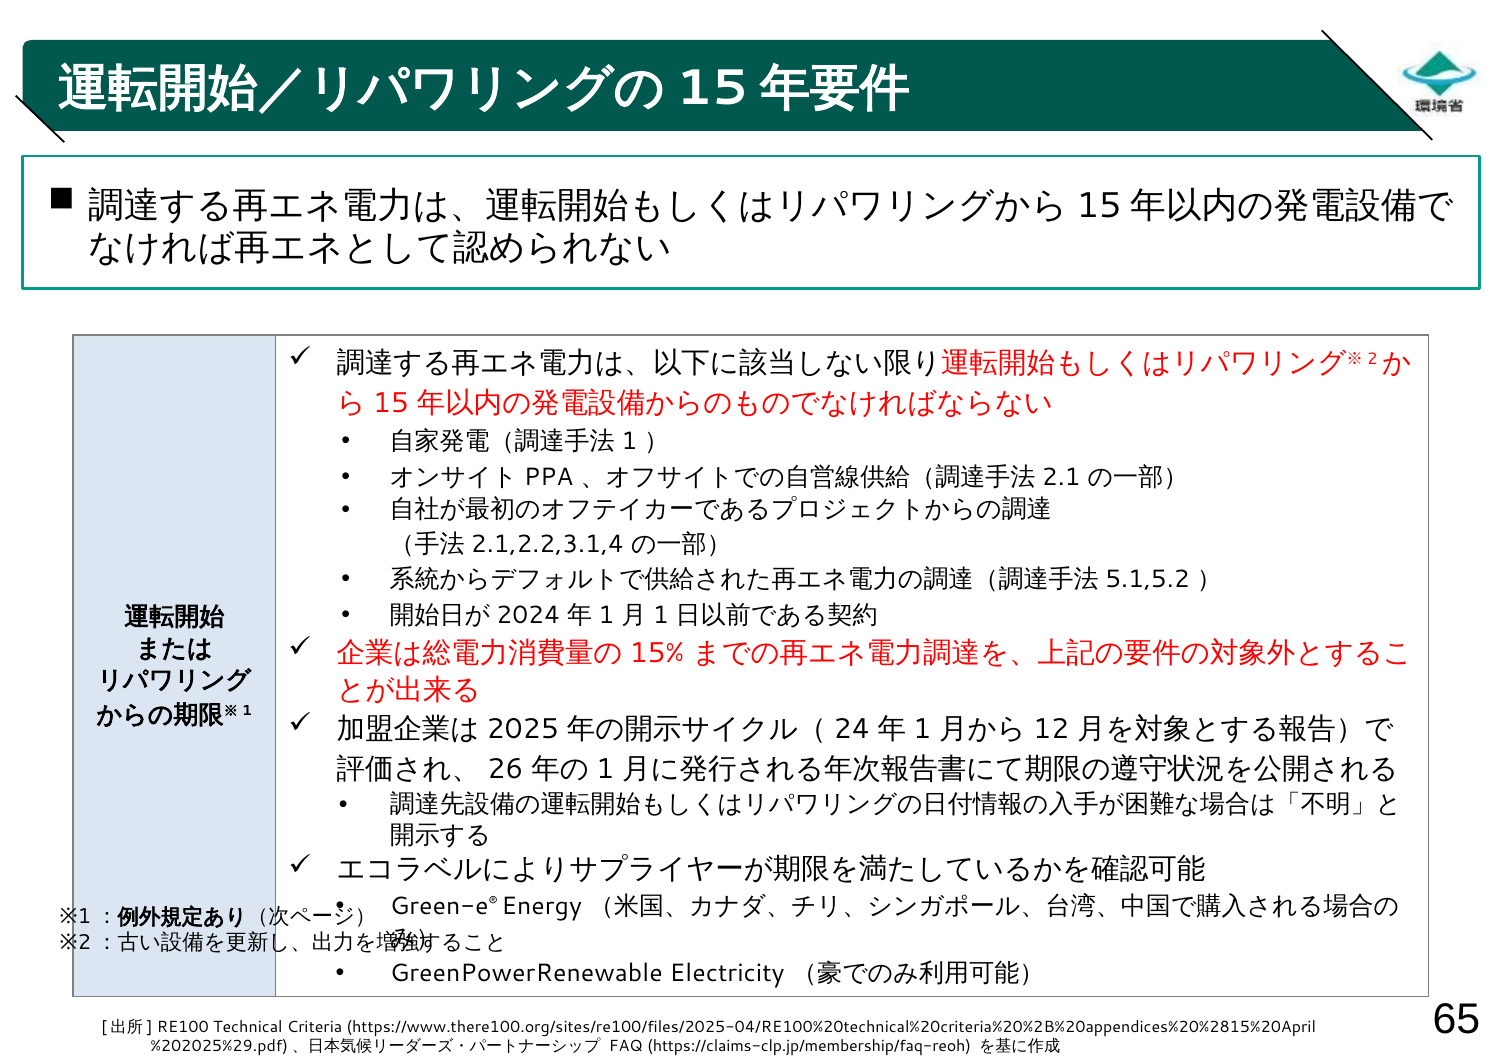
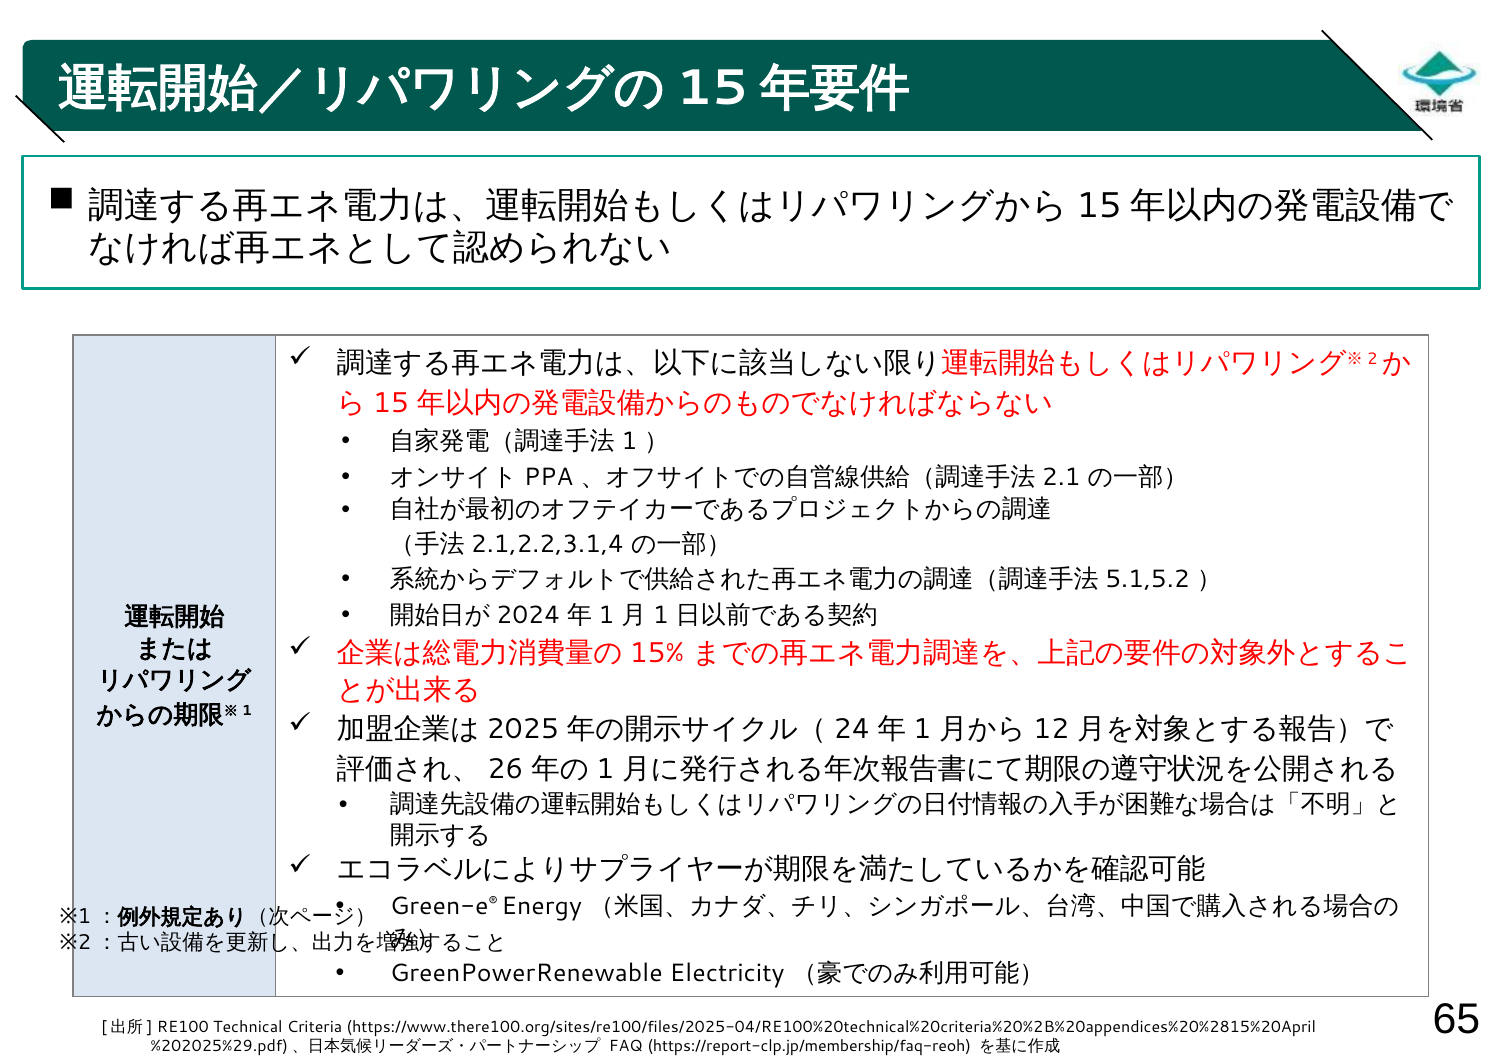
https://claims-clp.jp/membership/faq-reoh: https://claims-clp.jp/membership/faq-reoh -> https://report-clp.jp/membership/faq-reoh
